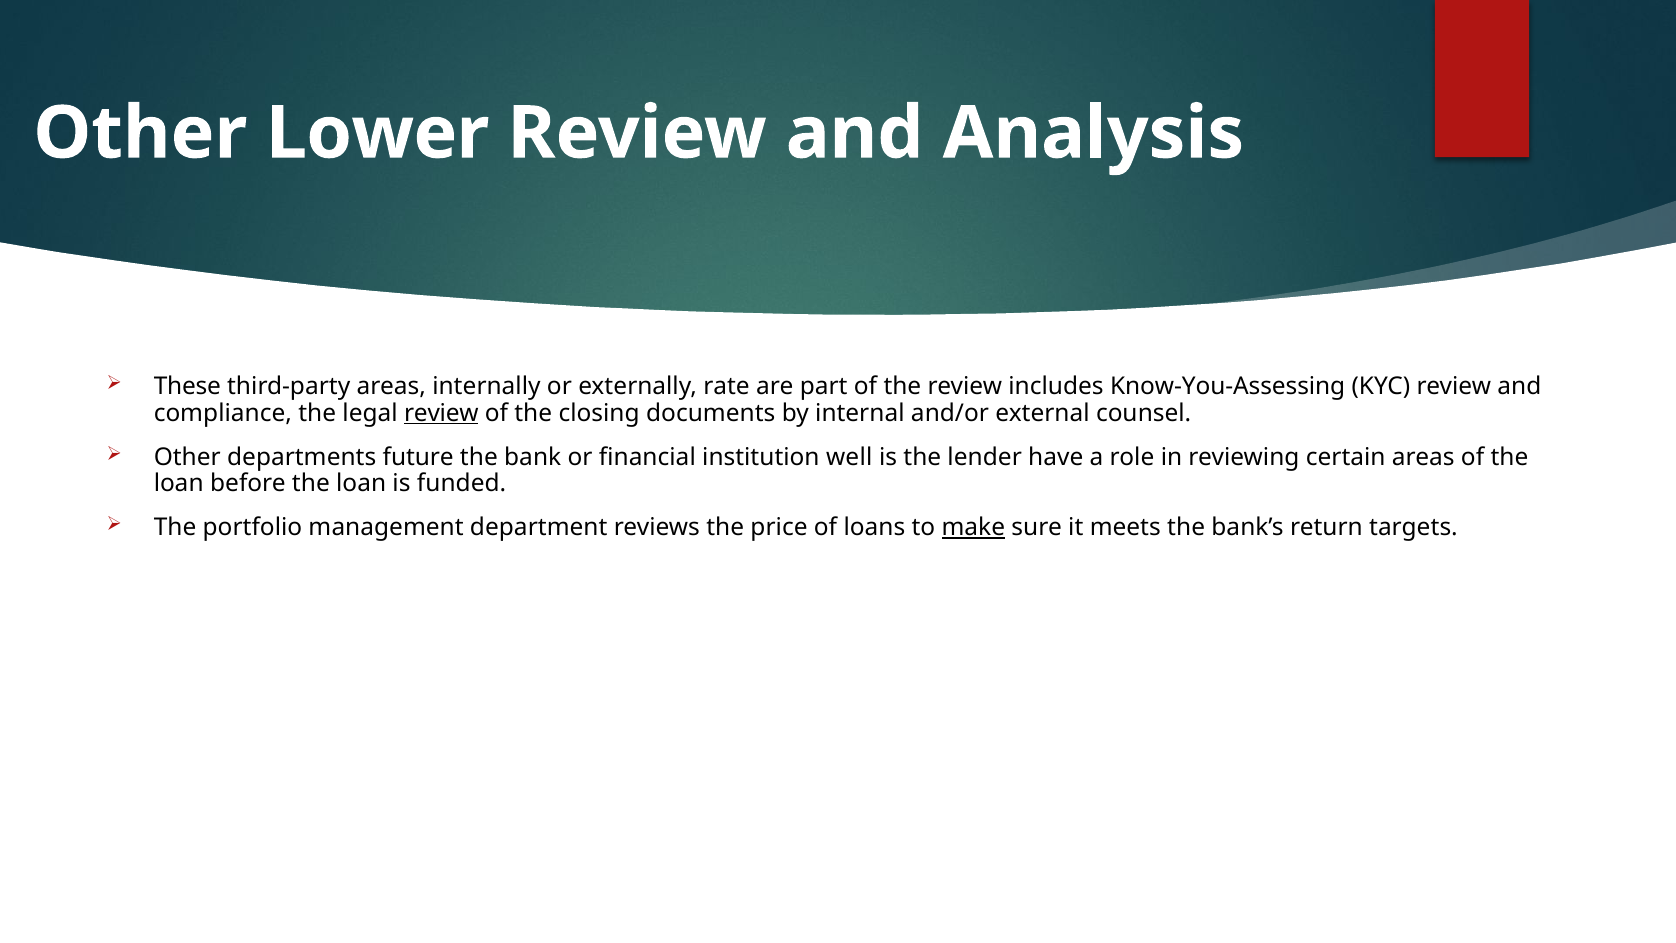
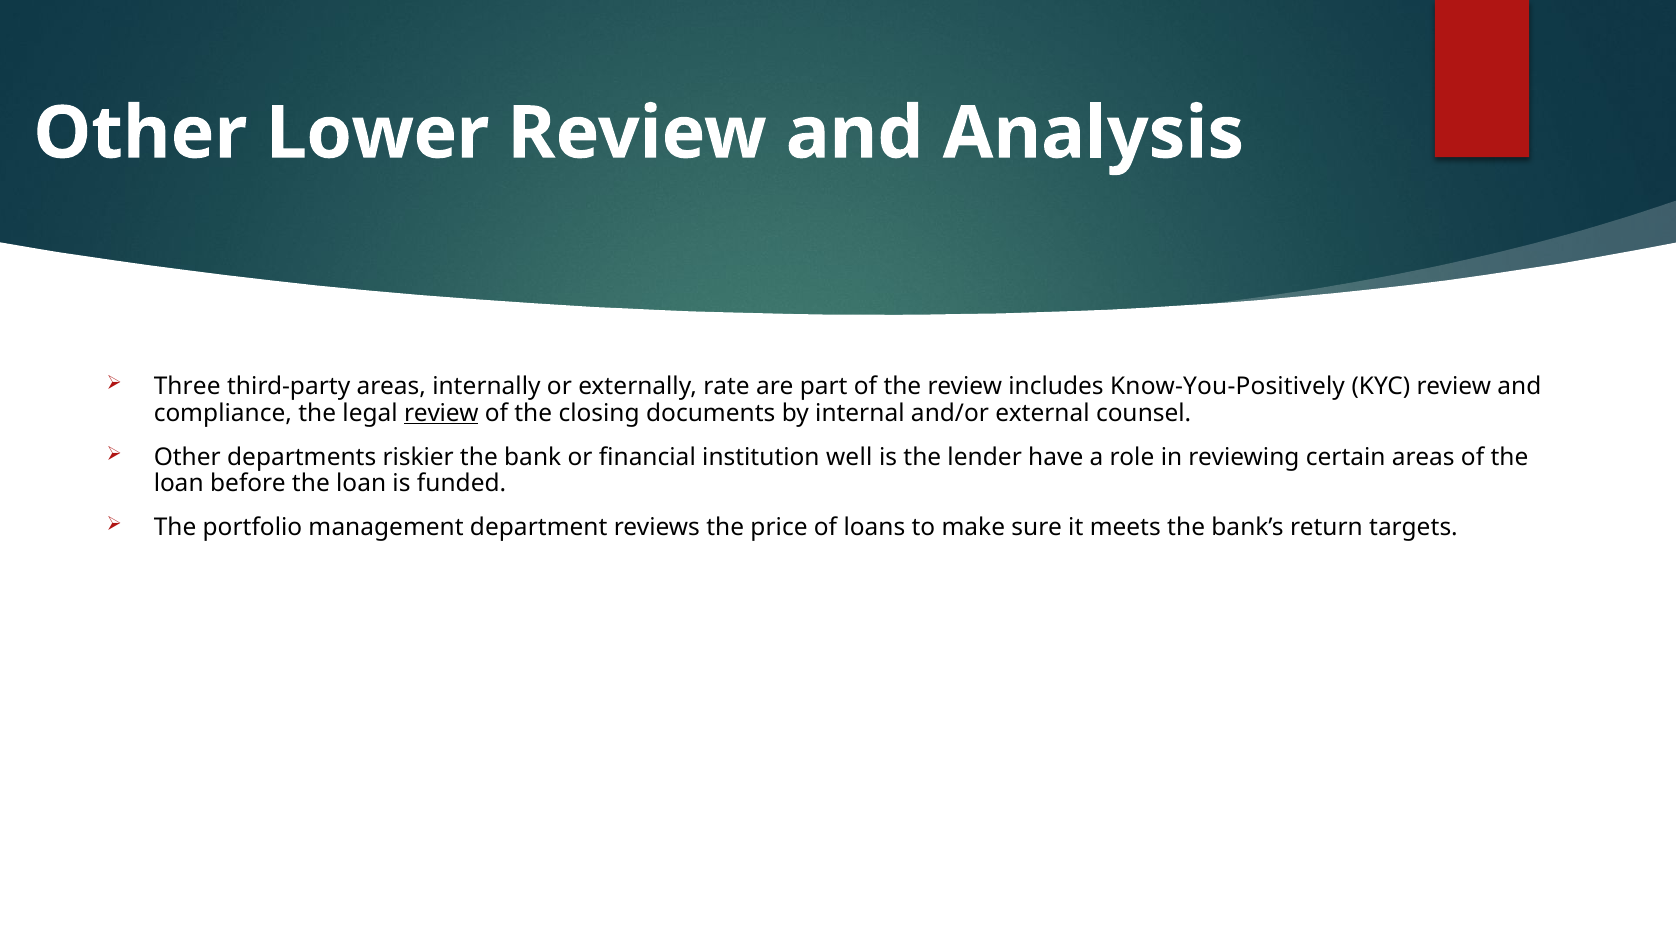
These: These -> Three
Know-You-Assessing: Know-You-Assessing -> Know-You-Positively
future: future -> riskier
make underline: present -> none
